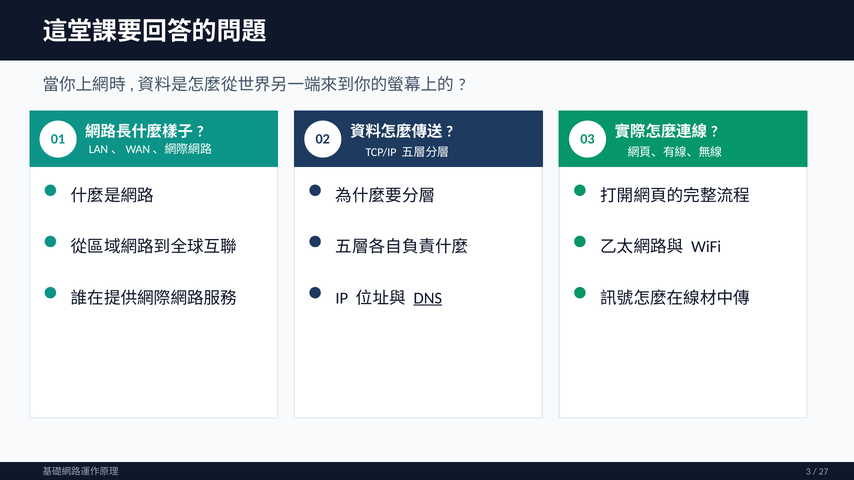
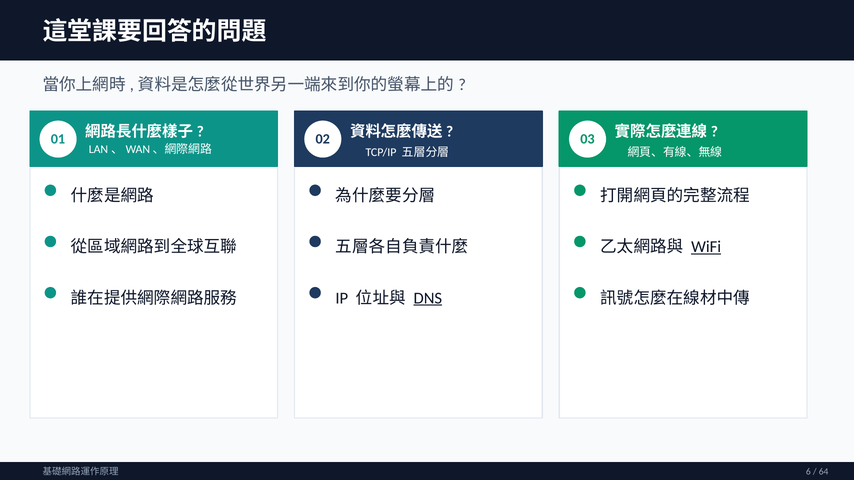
WiFi underline: none -> present
3: 3 -> 6
27: 27 -> 64
